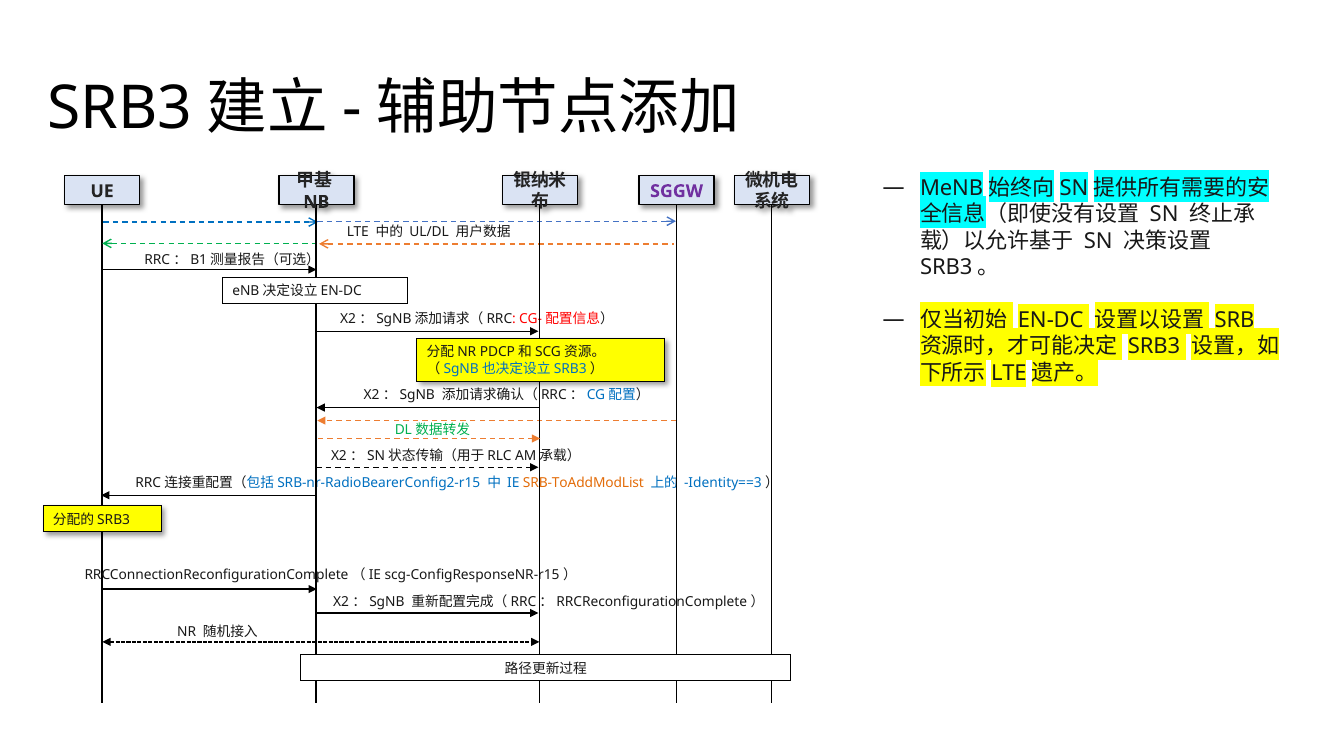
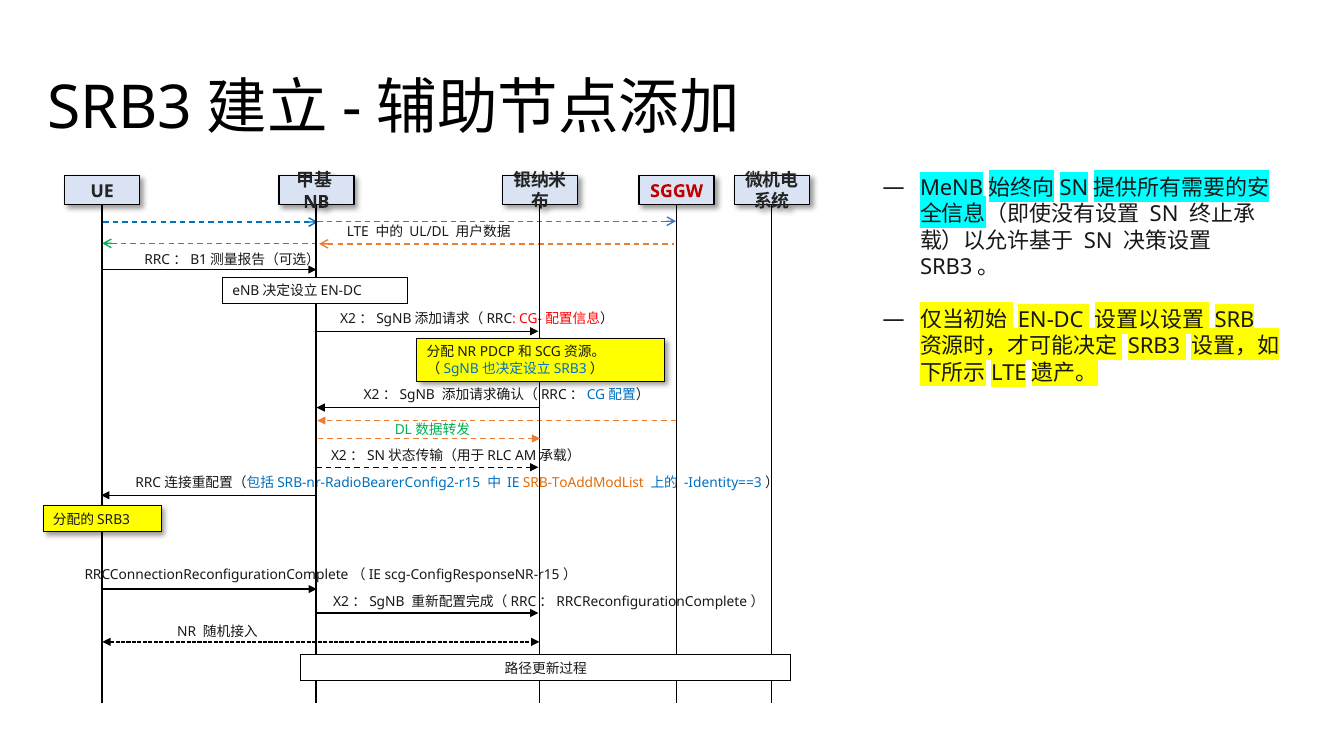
SGGW colour: purple -> red
